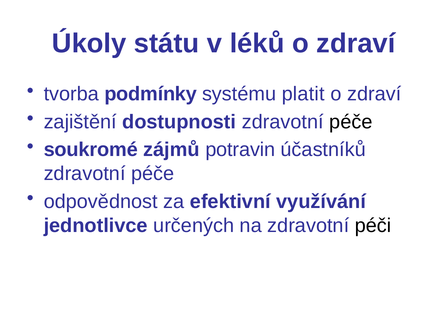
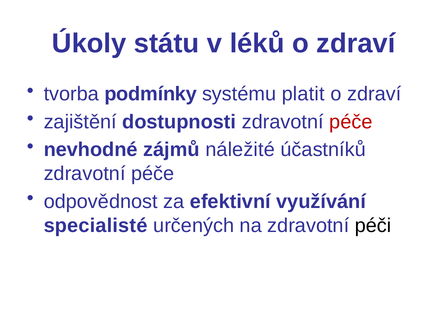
péče at (351, 122) colour: black -> red
soukromé: soukromé -> nevhodné
potravin: potravin -> náležité
jednotlivce: jednotlivce -> specialisté
